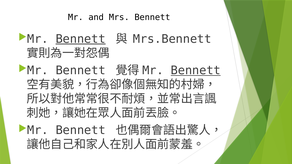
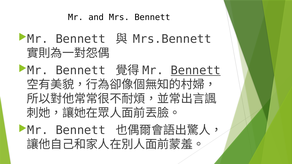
Bennett at (81, 39) underline: present -> none
